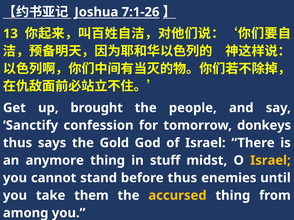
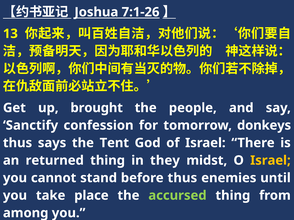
Gold: Gold -> Tent
anymore: anymore -> returned
stuff: stuff -> they
them: them -> place
accursed colour: yellow -> light green
